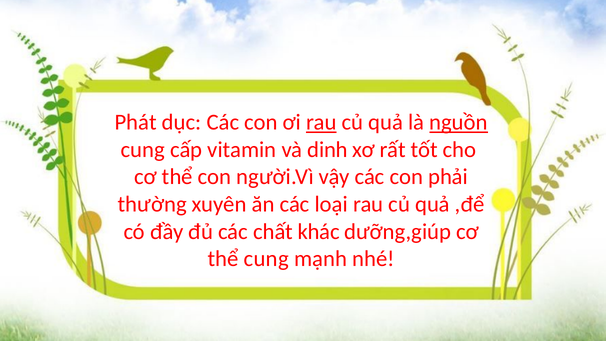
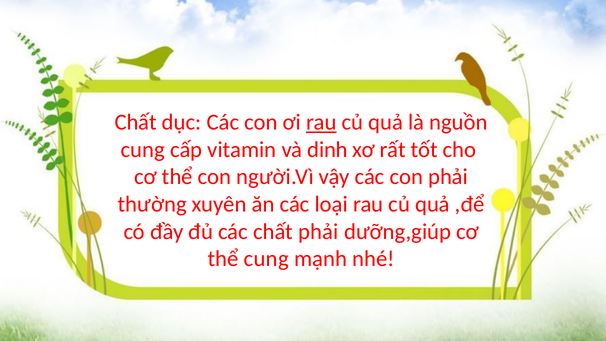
Phát at (136, 122): Phát -> Chất
nguồn underline: present -> none
chất khác: khác -> phải
